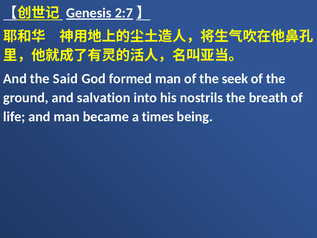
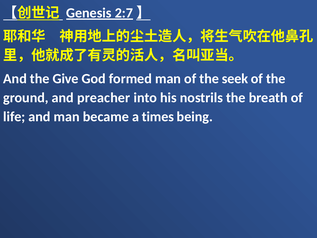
Said: Said -> Give
salvation: salvation -> preacher
